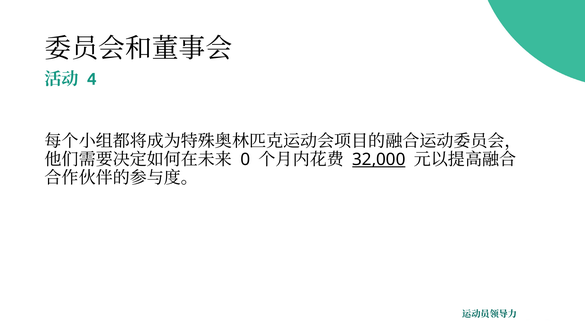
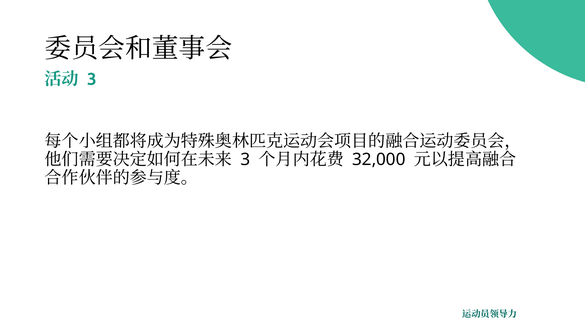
4 at (92, 79): 4 -> 3
0 at (245, 159): 0 -> 3
32,000 underline: present -> none
